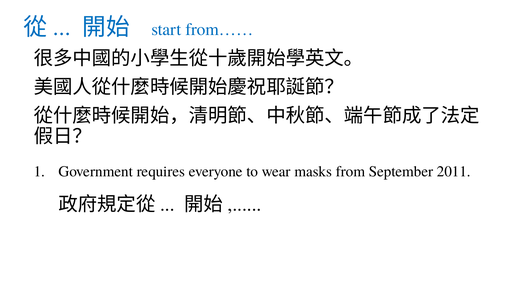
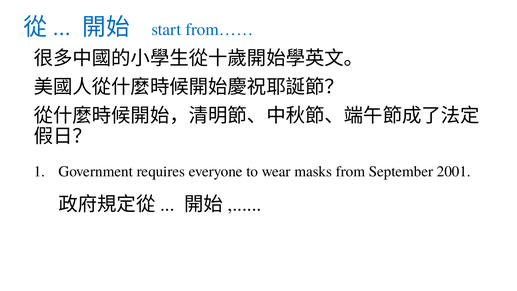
2011: 2011 -> 2001
